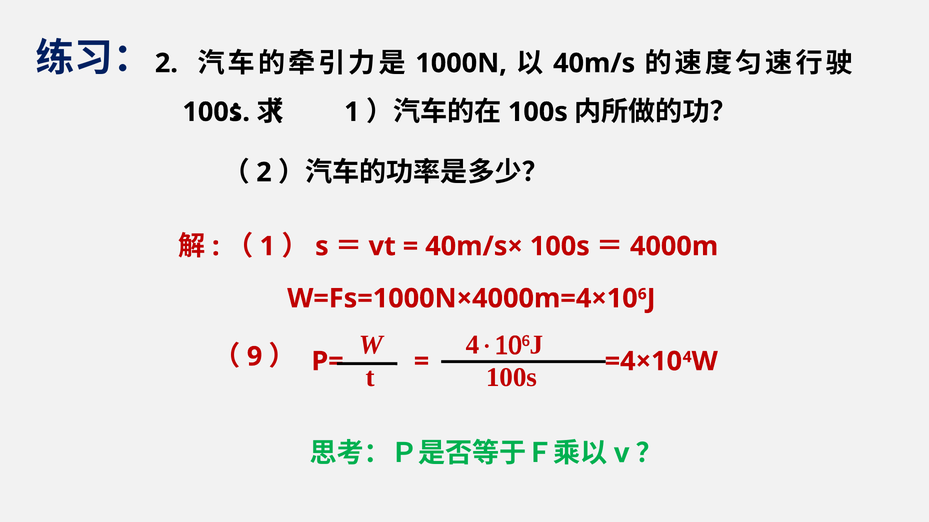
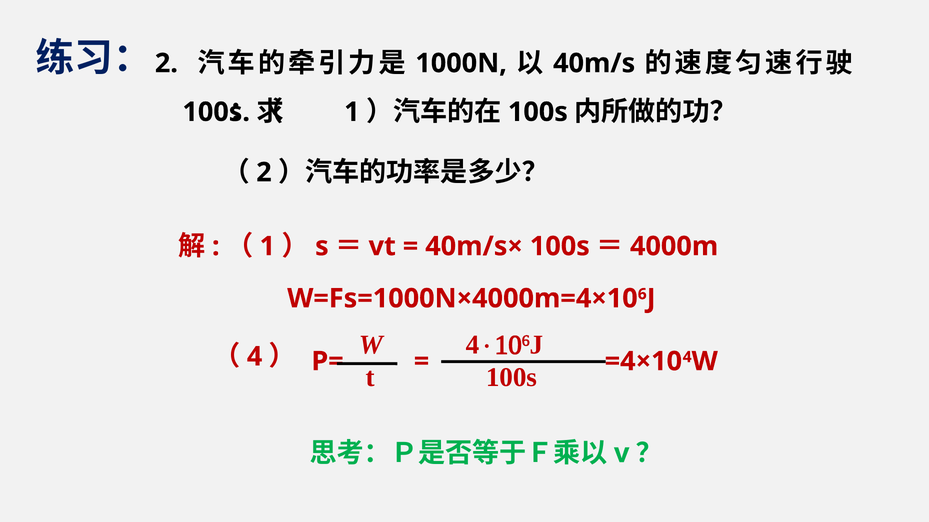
9 at (255, 357): 9 -> 4
